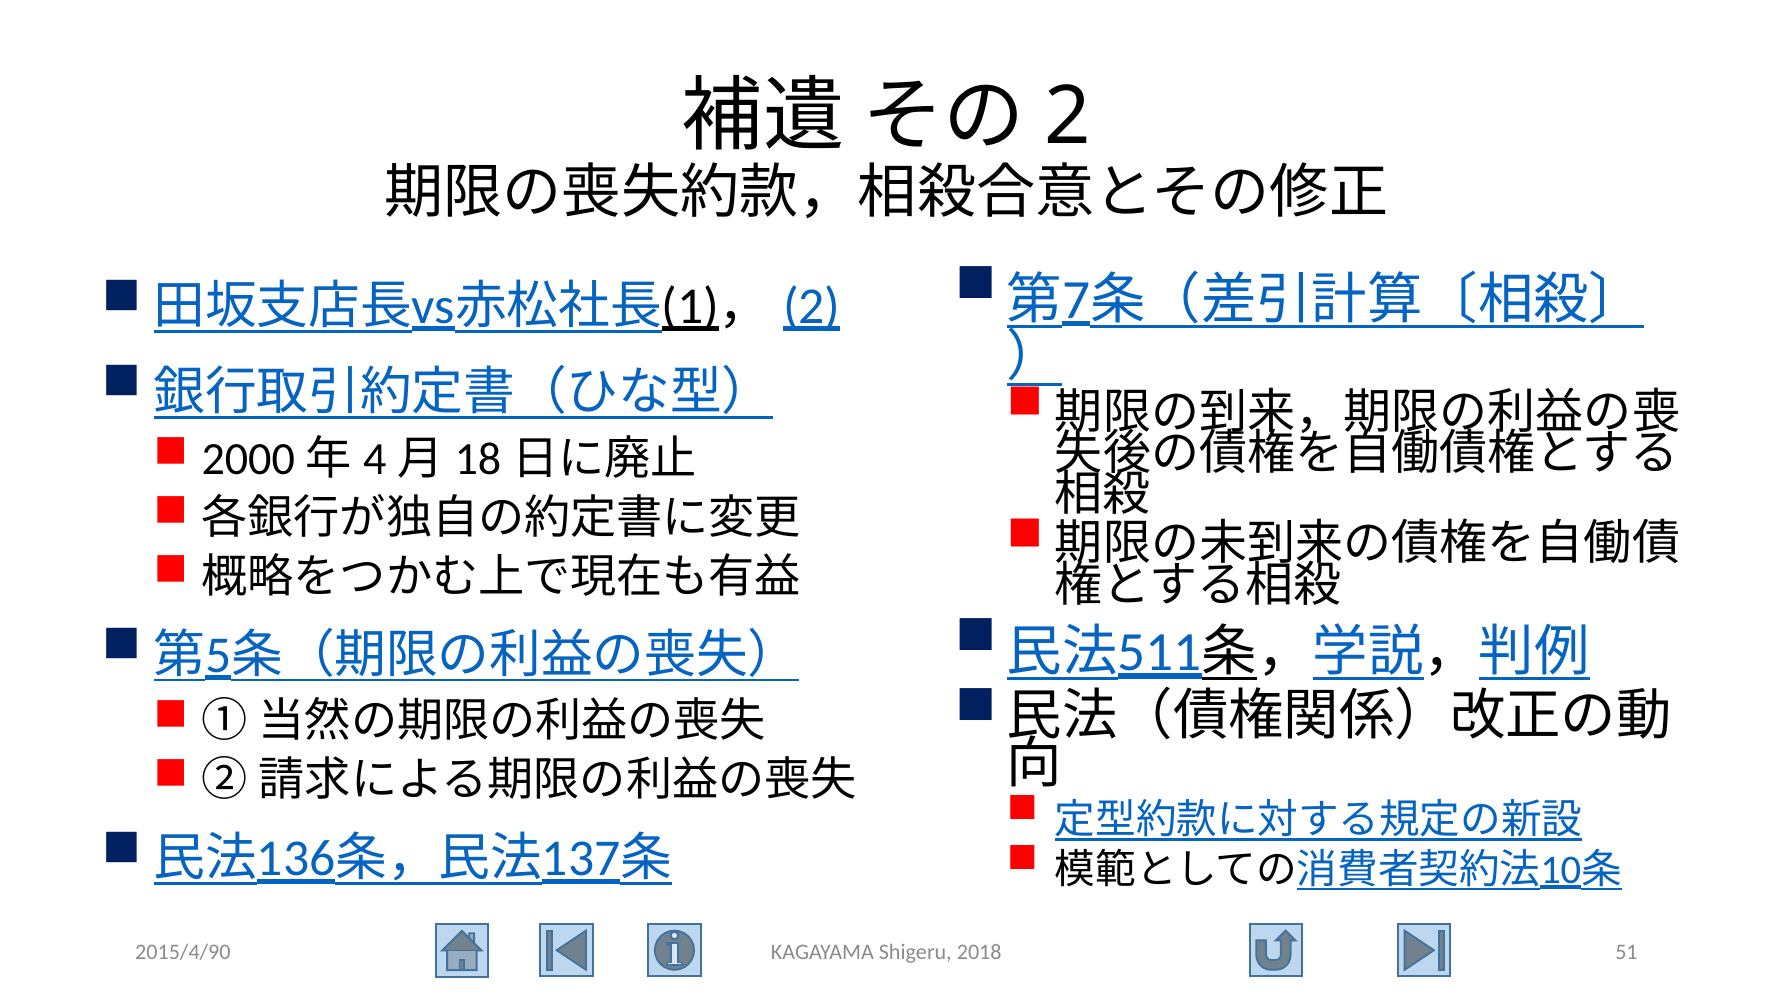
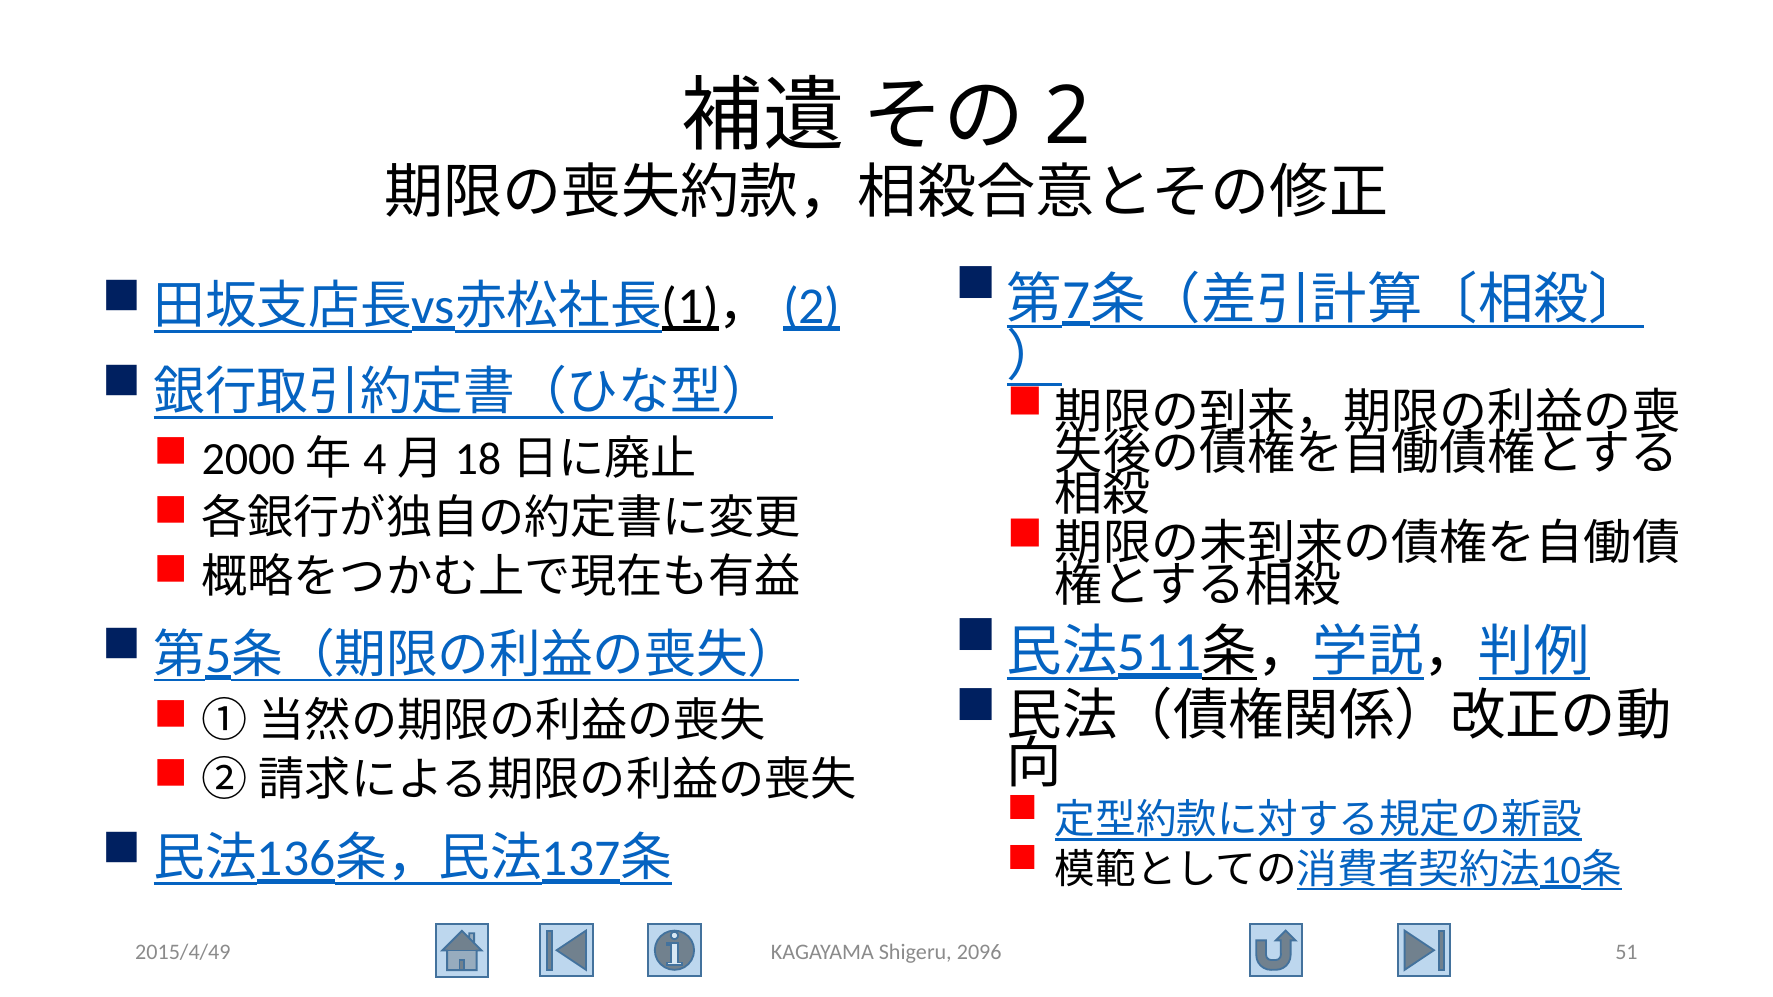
2015/4/90: 2015/4/90 -> 2015/4/49
2018: 2018 -> 2096
